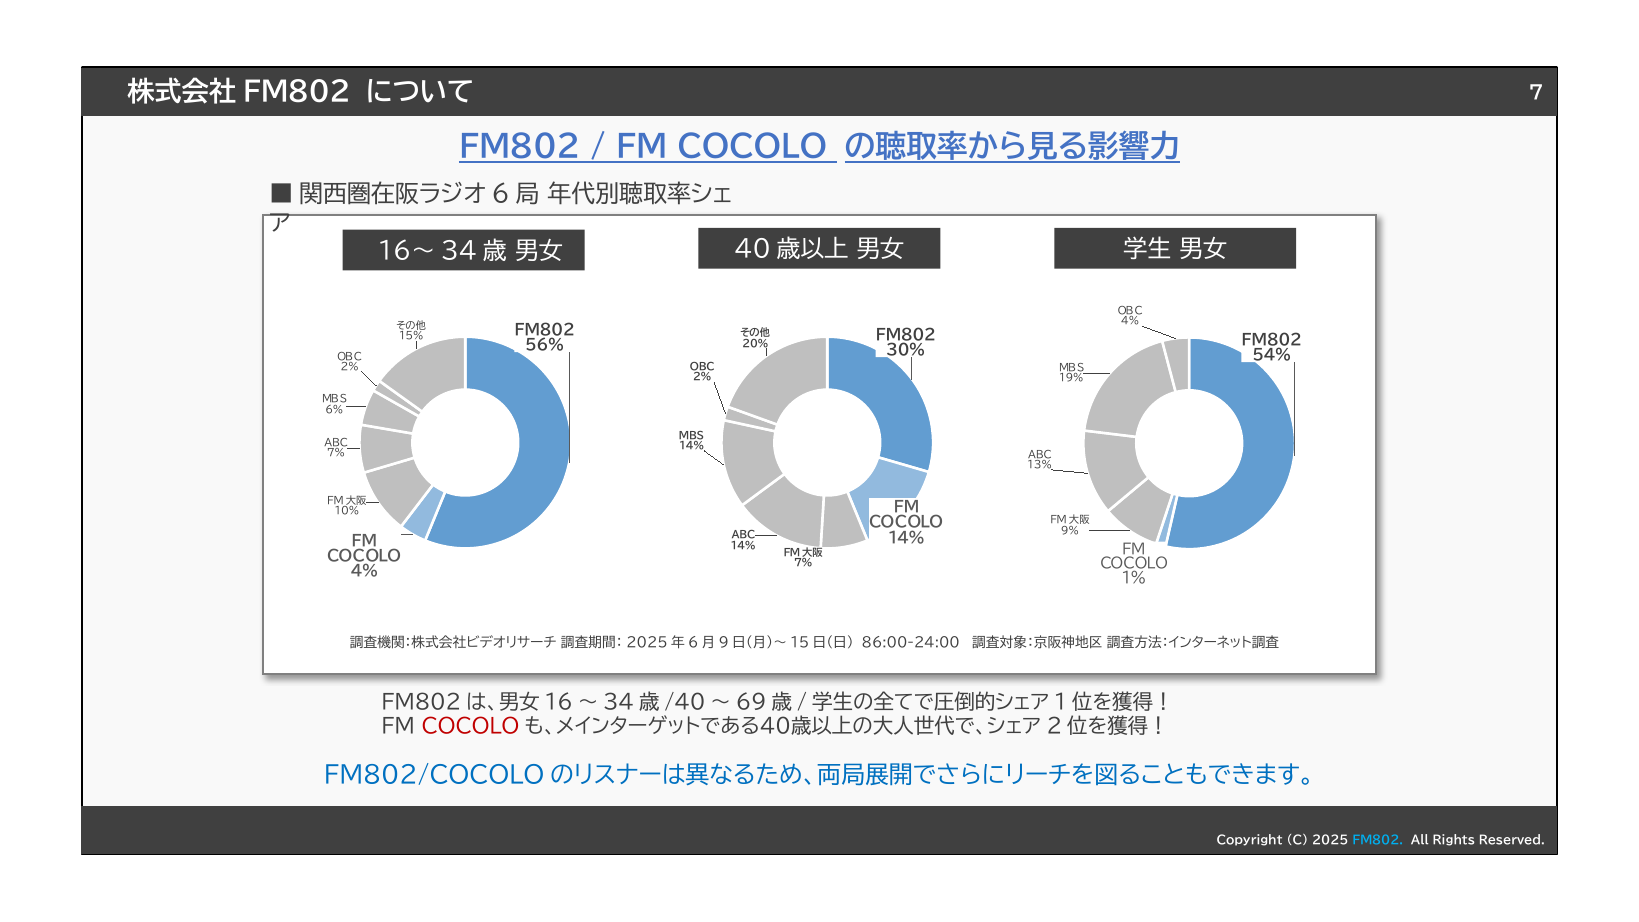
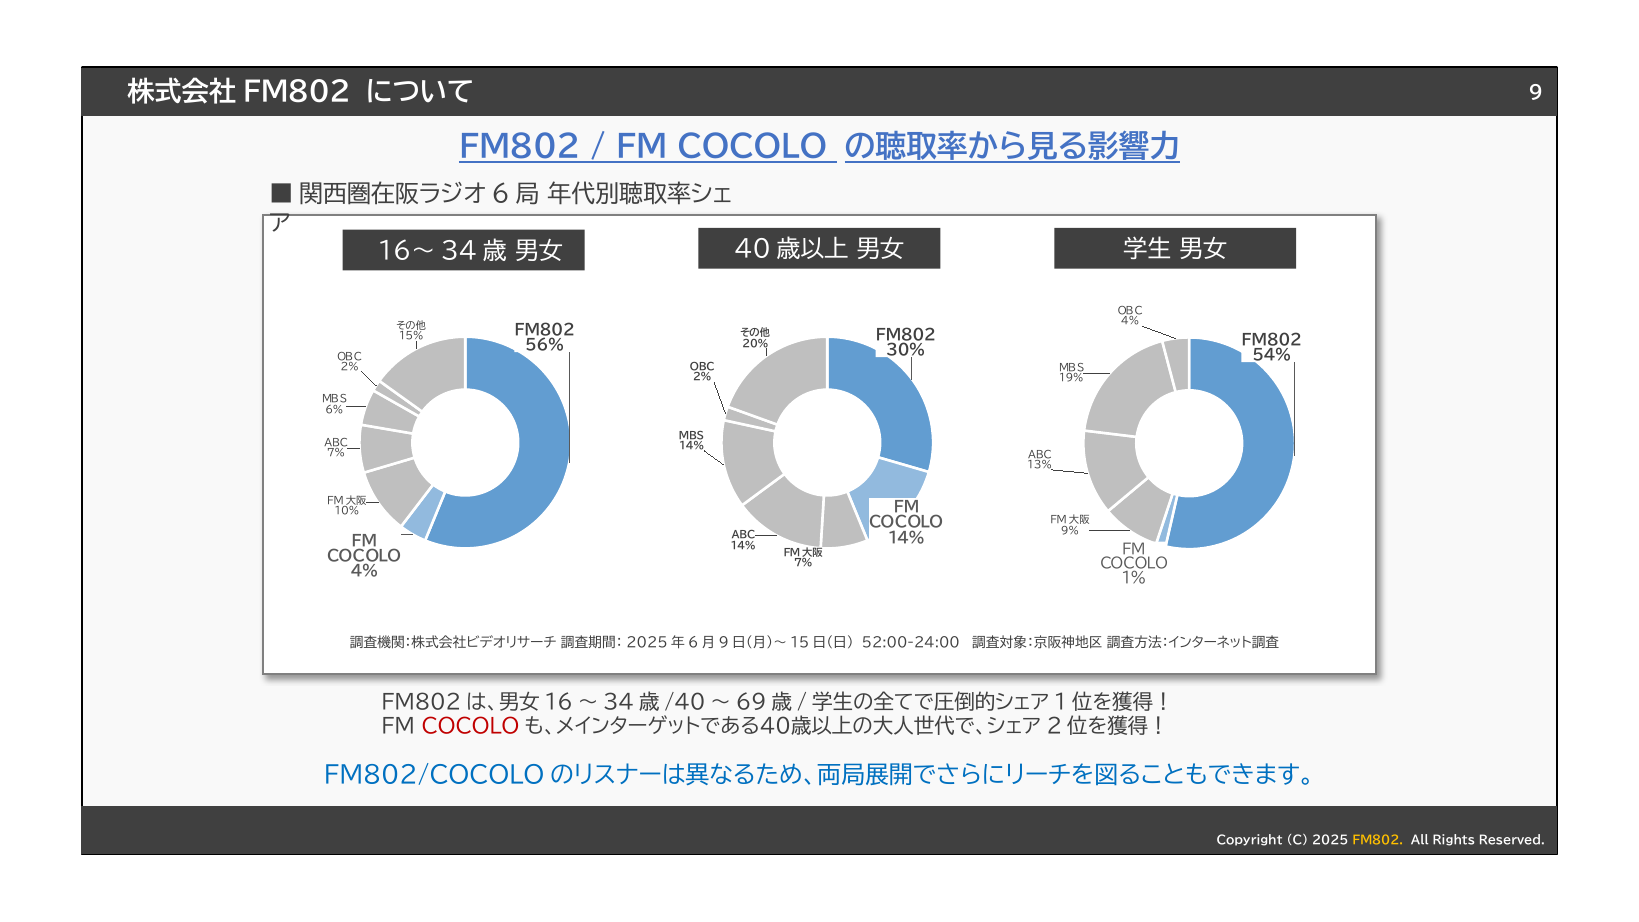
7: 7 -> 9
86:00-24:00: 86:00-24:00 -> 52:00-24:00
FM802 at (1378, 840) colour: light blue -> yellow
